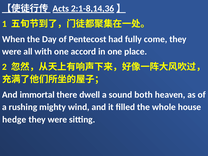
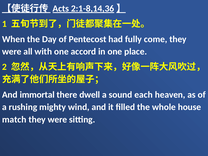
both: both -> each
hedge: hedge -> match
